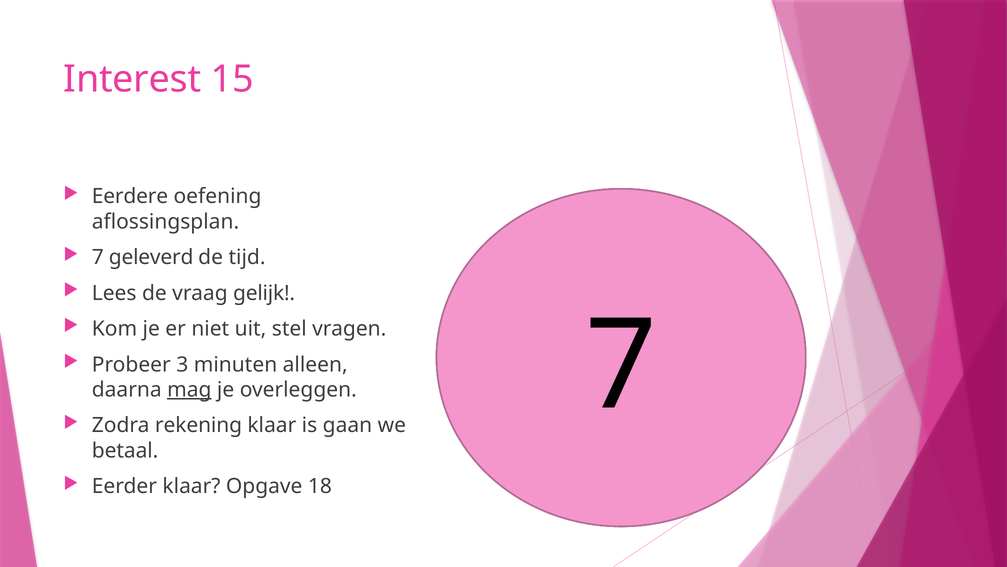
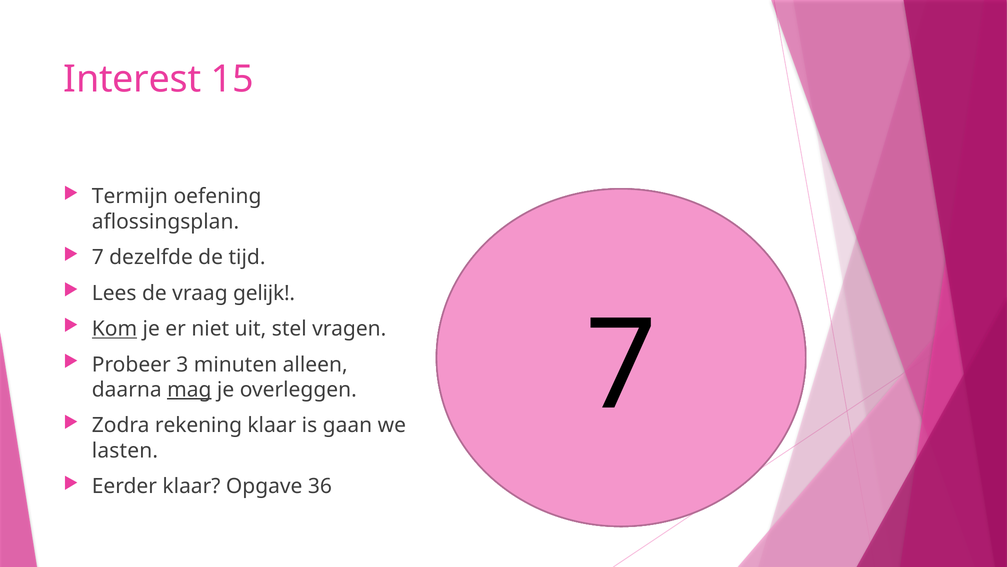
Eerdere: Eerdere -> Termijn
geleverd: geleverd -> dezelfde
Kom underline: none -> present
betaal: betaal -> lasten
18: 18 -> 36
